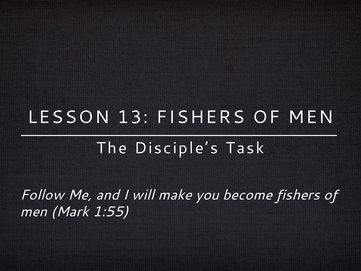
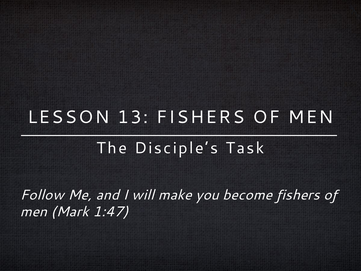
1:55: 1:55 -> 1:47
